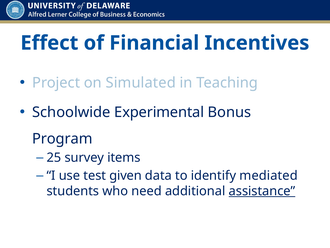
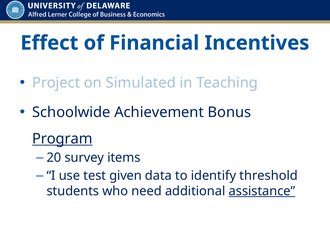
Experimental: Experimental -> Achievement
Program underline: none -> present
25: 25 -> 20
mediated: mediated -> threshold
